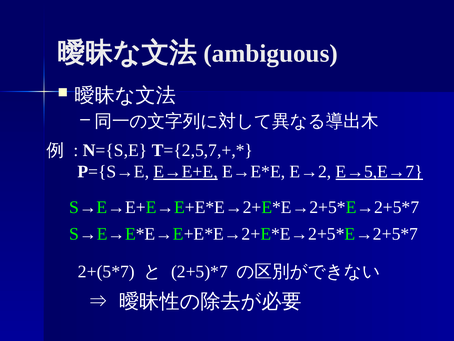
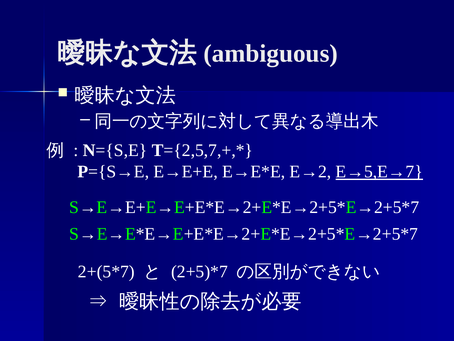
E→E+E underline: present -> none
